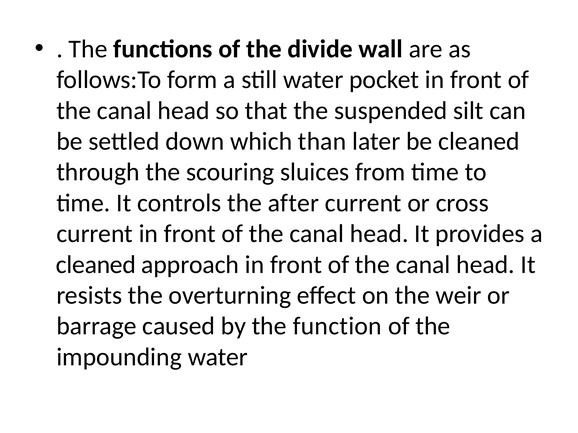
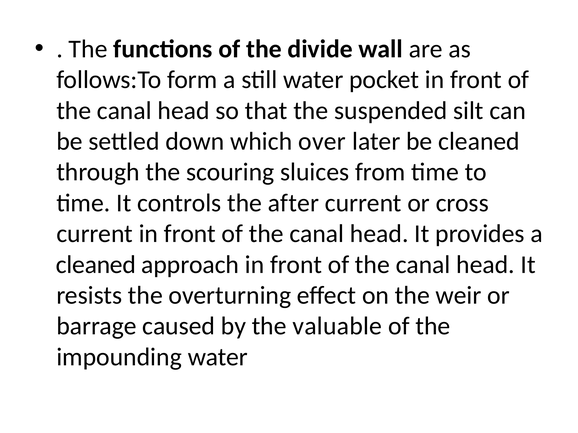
than: than -> over
function: function -> valuable
